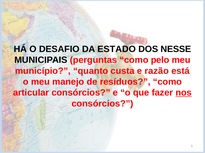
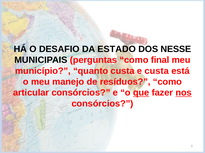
pelo: pelo -> final
e razão: razão -> custa
que underline: none -> present
